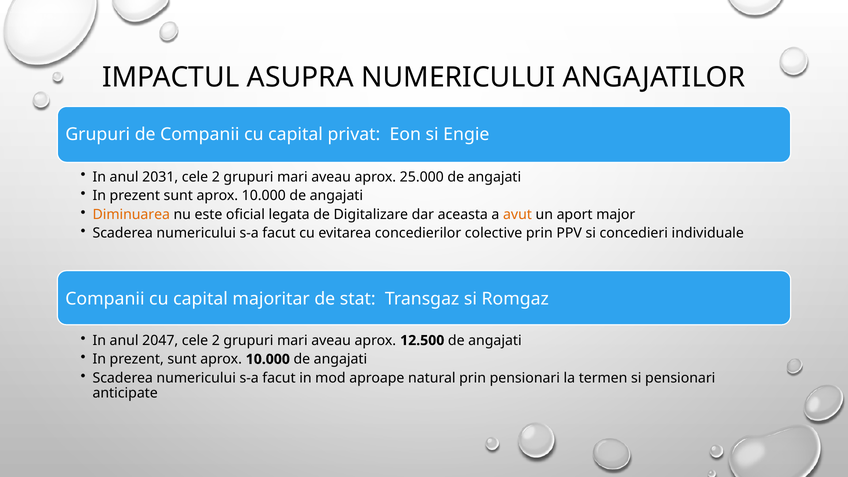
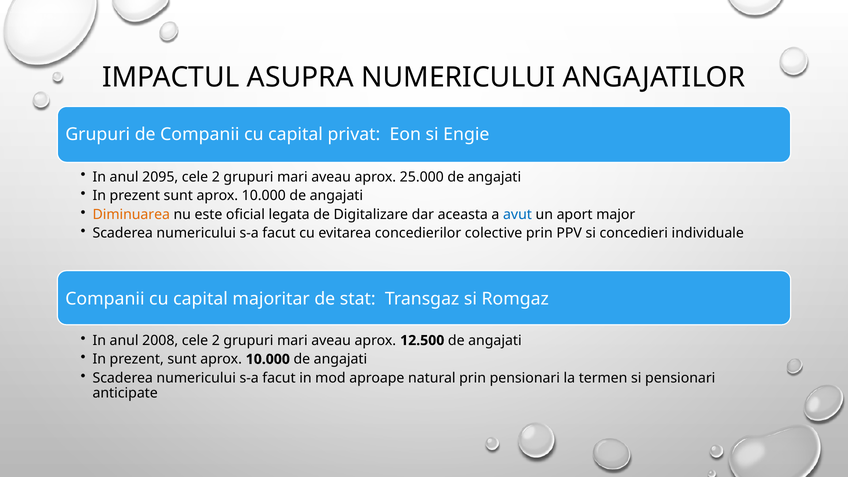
2031: 2031 -> 2095
avut colour: orange -> blue
2047: 2047 -> 2008
